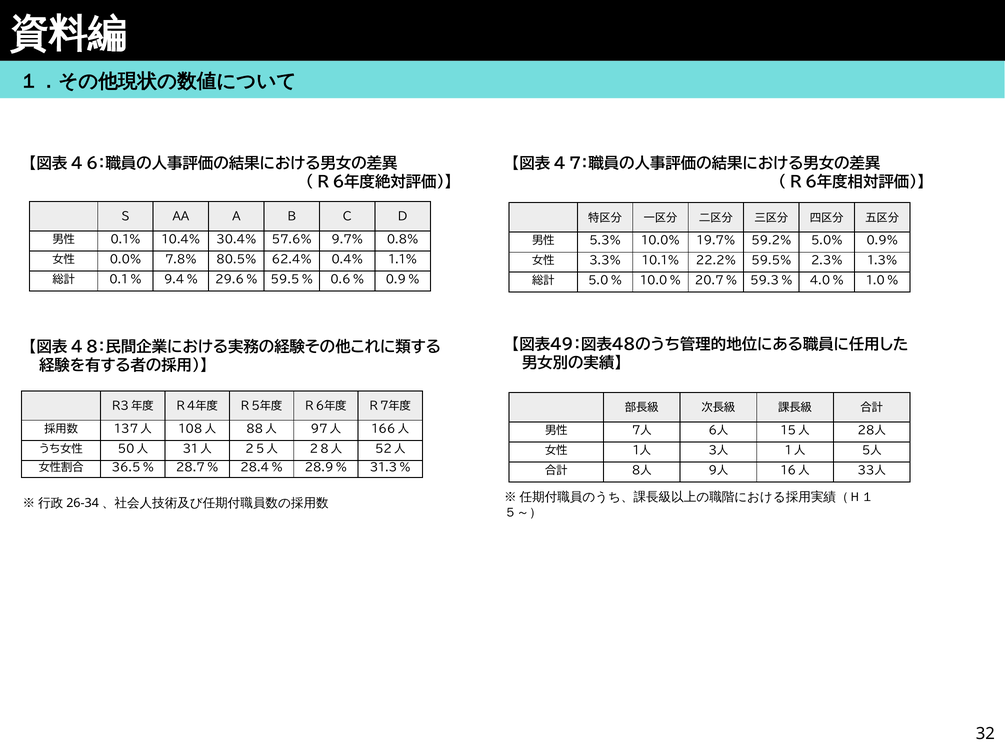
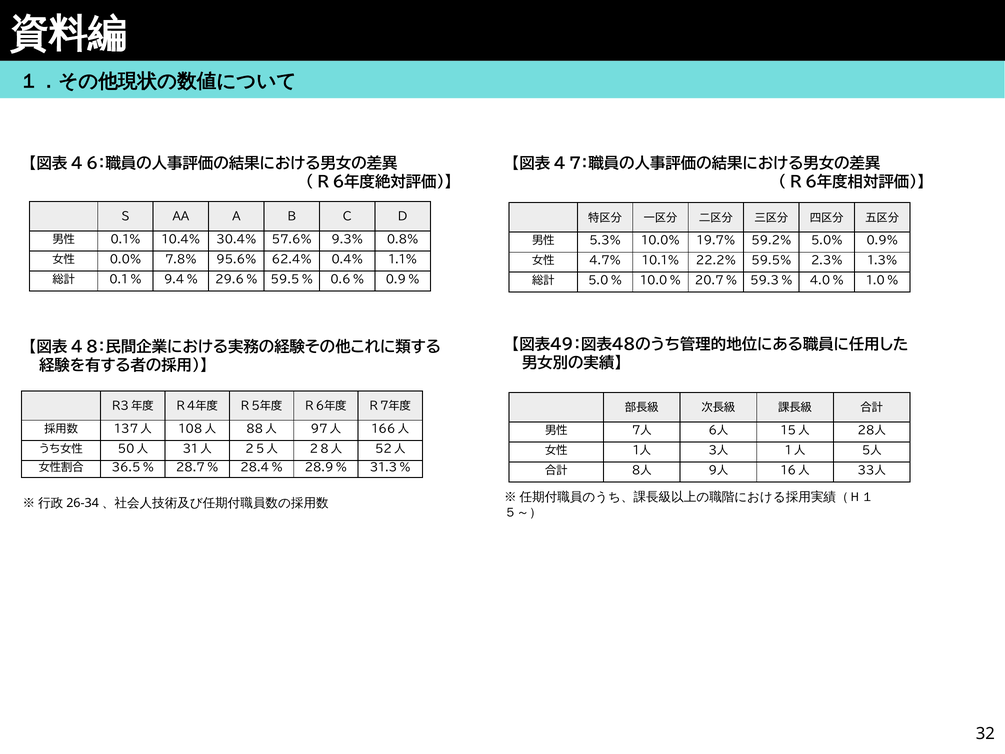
9.7%: 9.7% -> 9.3%
80.5%: 80.5% -> 95.6%
3.3%: 3.3% -> 4.7%
